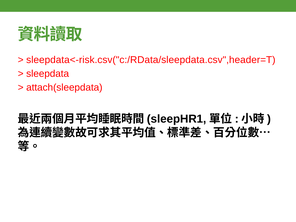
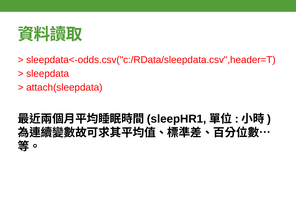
sleepdata<-risk.csv("c:/RData/sleepdata.csv",header=T: sleepdata<-risk.csv("c:/RData/sleepdata.csv",header=T -> sleepdata<-odds.csv("c:/RData/sleepdata.csv",header=T
